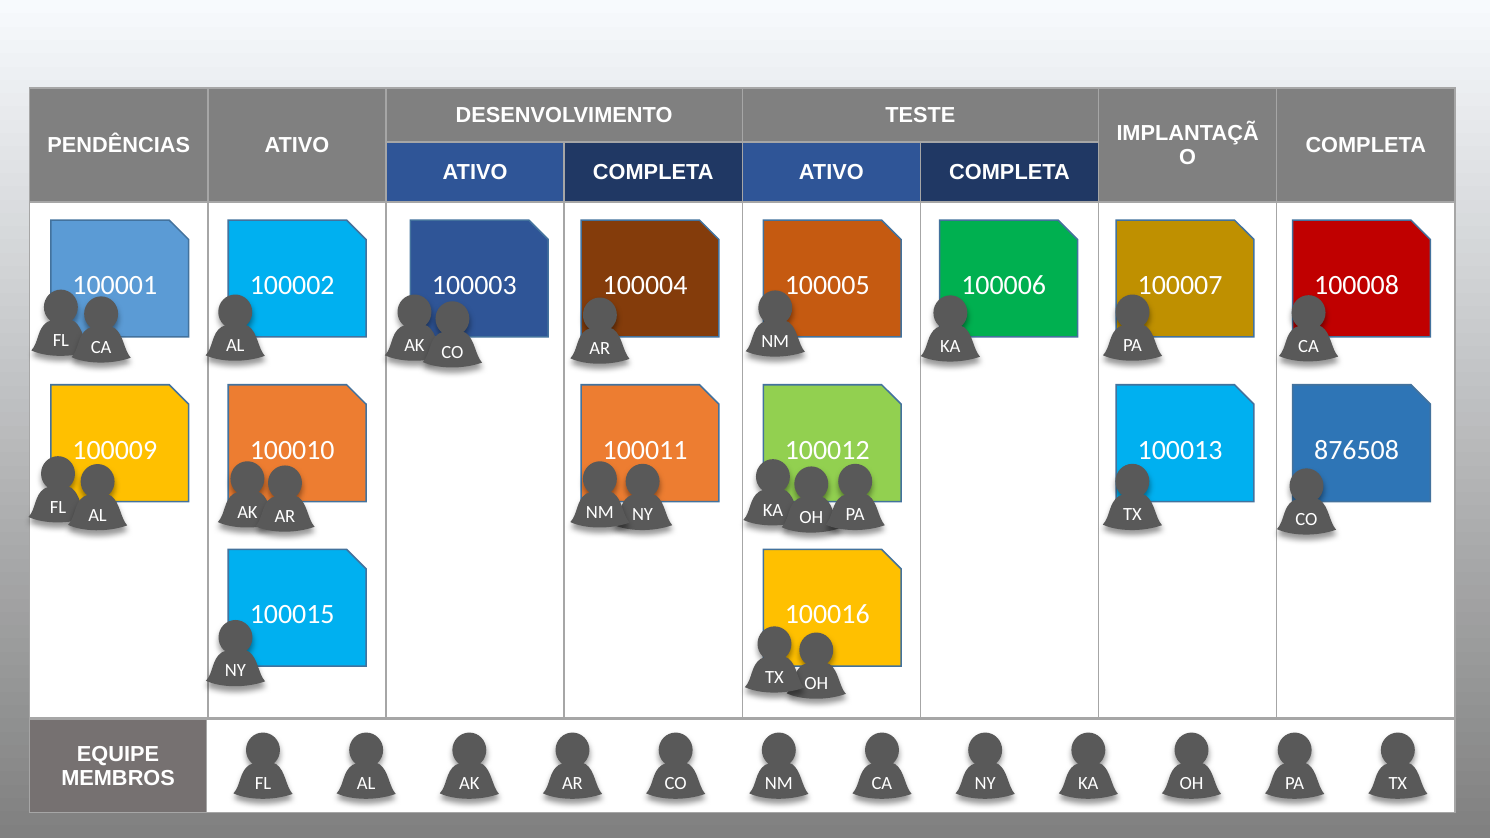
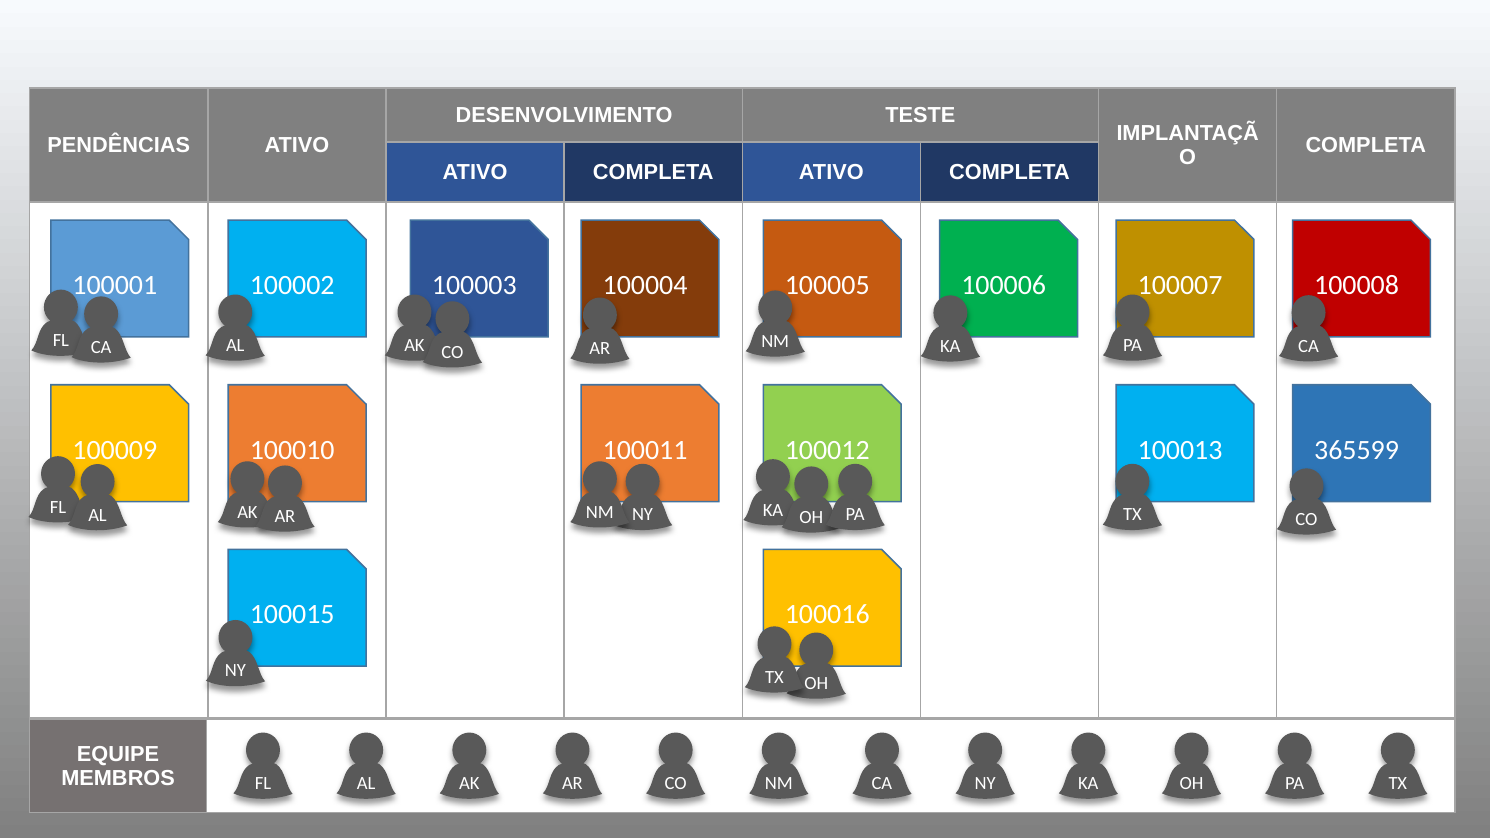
876508: 876508 -> 365599
